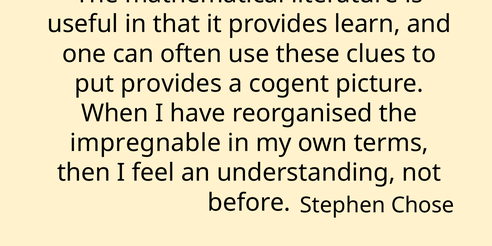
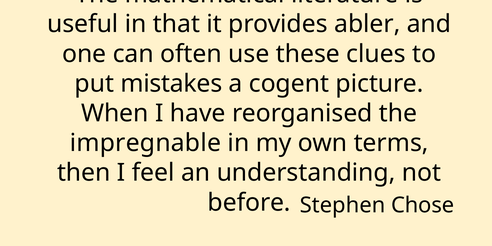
learn: learn -> abler
put provides: provides -> mistakes
